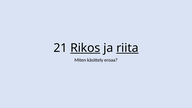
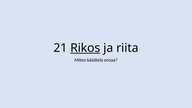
riita underline: present -> none
